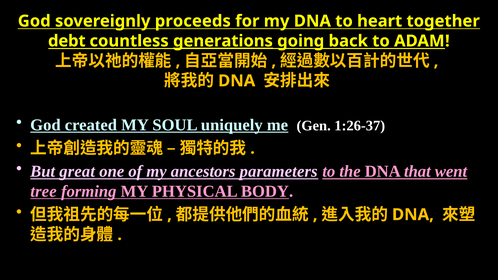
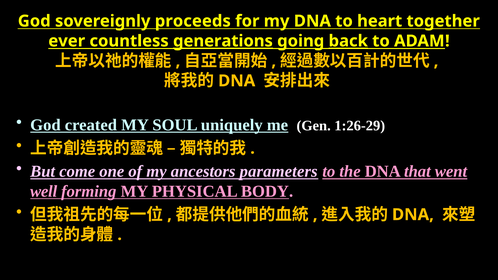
debt: debt -> ever
back underline: none -> present
1:26-37: 1:26-37 -> 1:26-29
great: great -> come
tree: tree -> well
